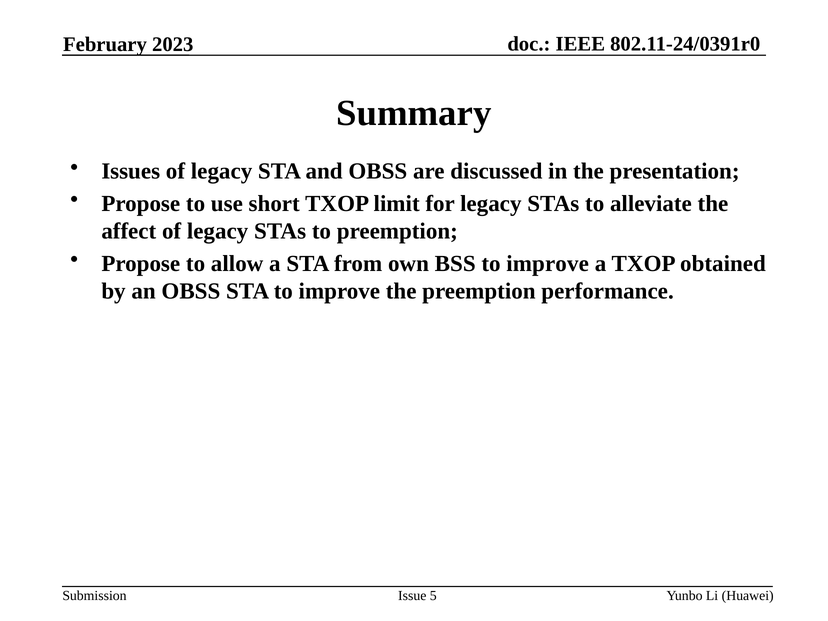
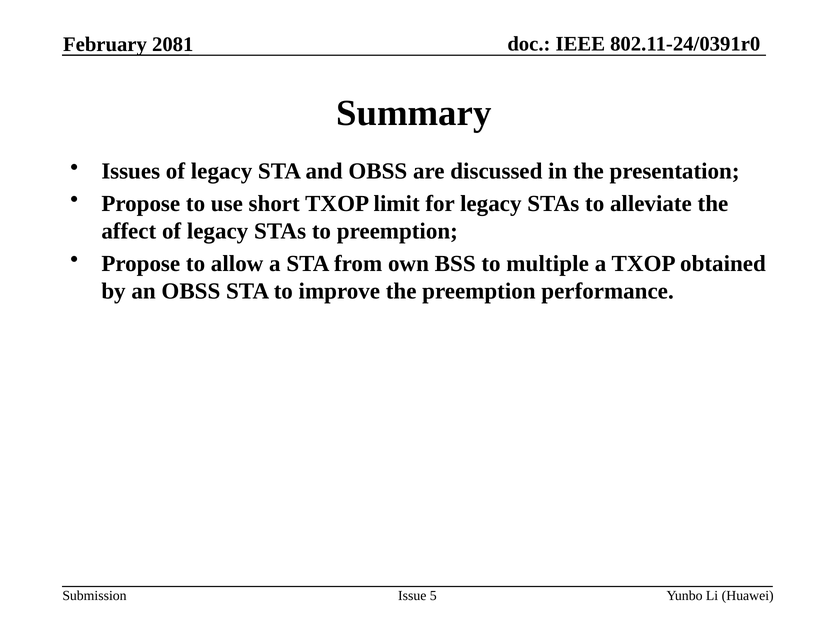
2023: 2023 -> 2081
BSS to improve: improve -> multiple
